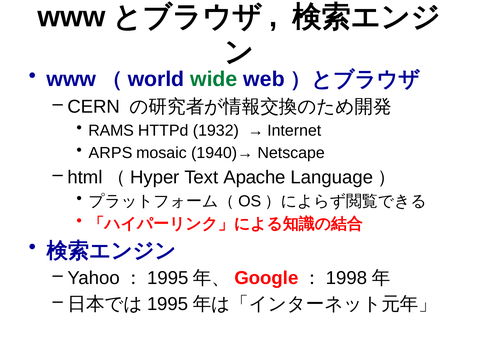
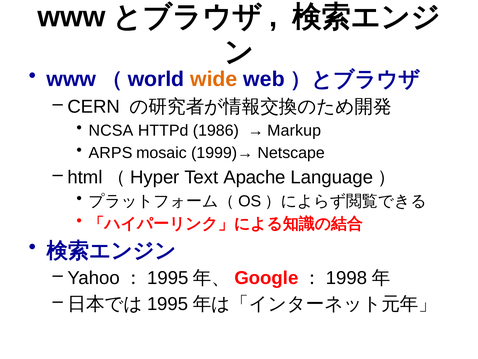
wide colour: green -> orange
RAMS: RAMS -> NCSA
1932: 1932 -> 1986
Internet: Internet -> Markup
1940)→: 1940)→ -> 1999)→
